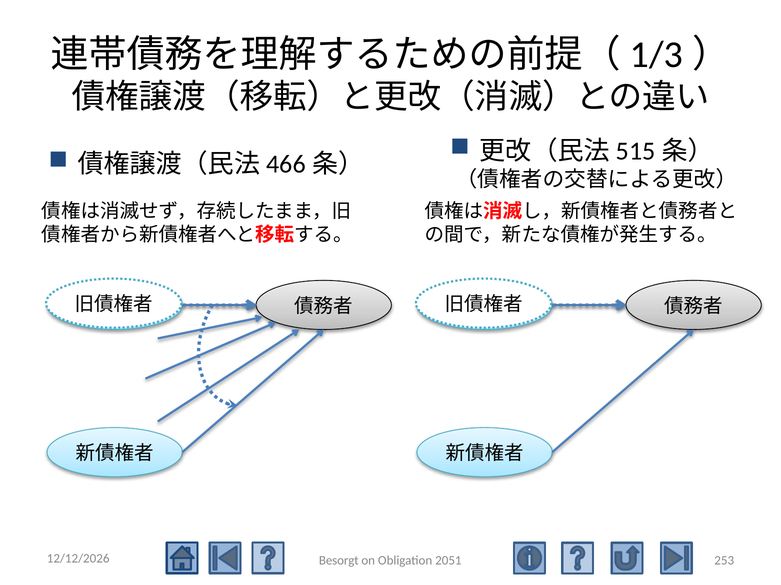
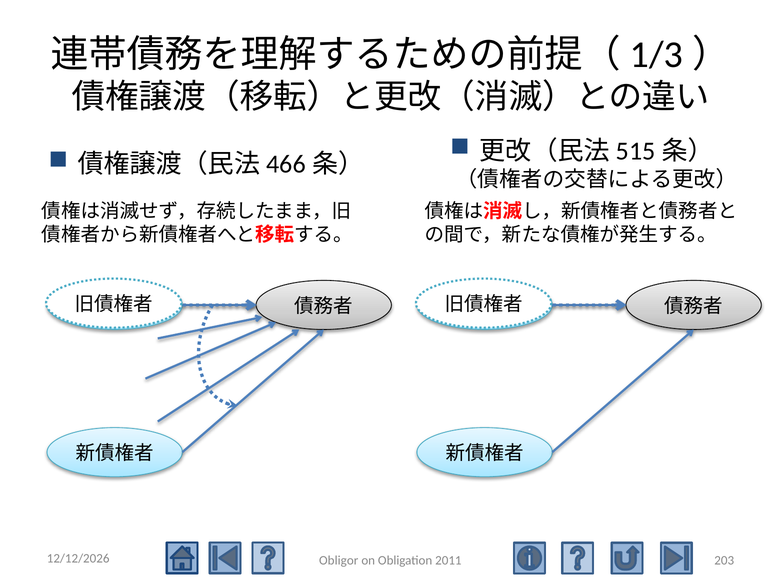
253: 253 -> 203
Besorgt: Besorgt -> Obligor
2051: 2051 -> 2011
